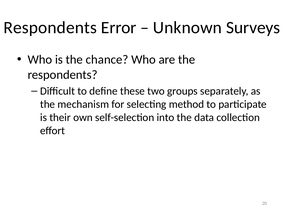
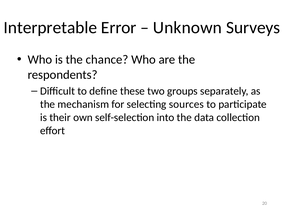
Respondents at (50, 27): Respondents -> Interpretable
method: method -> sources
